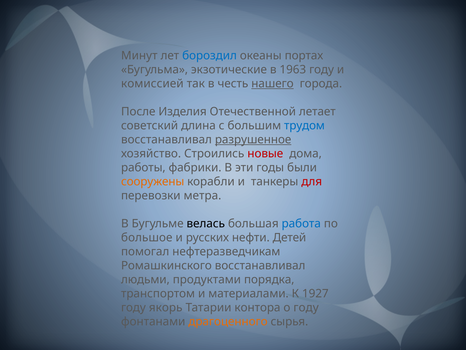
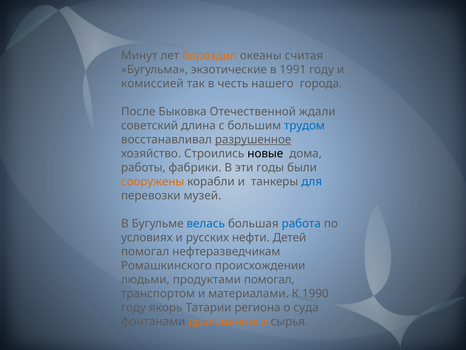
бороздил colour: blue -> orange
портах: портах -> считая
1963: 1963 -> 1991
нашего underline: present -> none
Изделия: Изделия -> Быковка
летает: летает -> ждали
новые colour: red -> black
для colour: red -> blue
метра: метра -> музей
велась colour: black -> blue
большое: большое -> условиях
Ромашкинского восстанавливал: восстанавливал -> происхождении
продуктами порядка: порядка -> помогал
1927: 1927 -> 1990
контора: контора -> региона
о году: году -> суда
